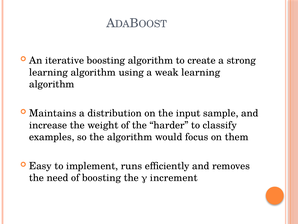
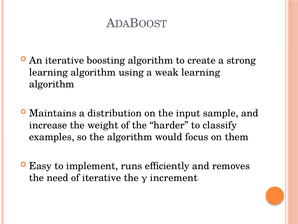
of boosting: boosting -> iterative
